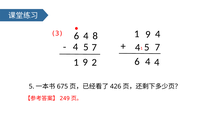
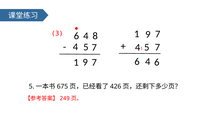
4 at (158, 34): 4 -> 7
4 4: 4 -> 6
2 at (94, 63): 2 -> 7
